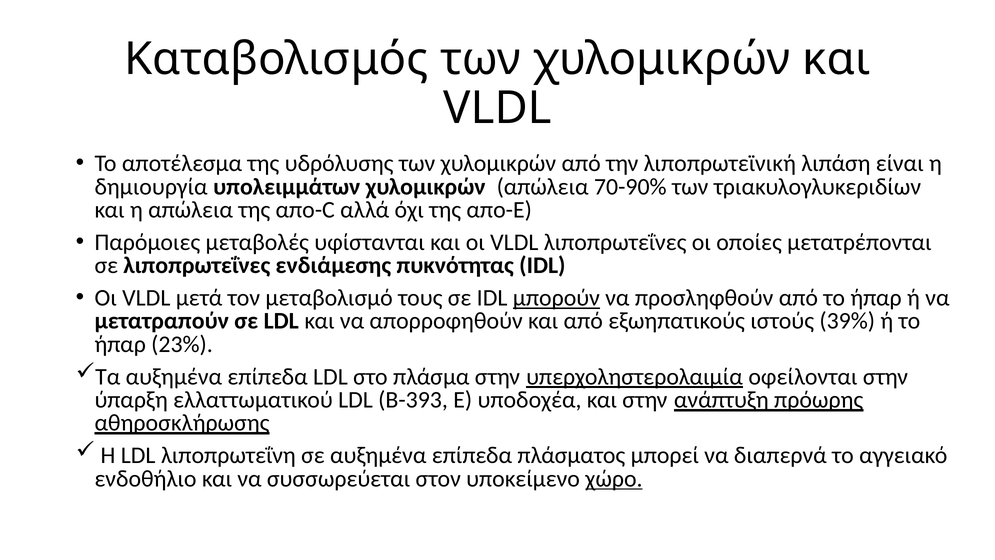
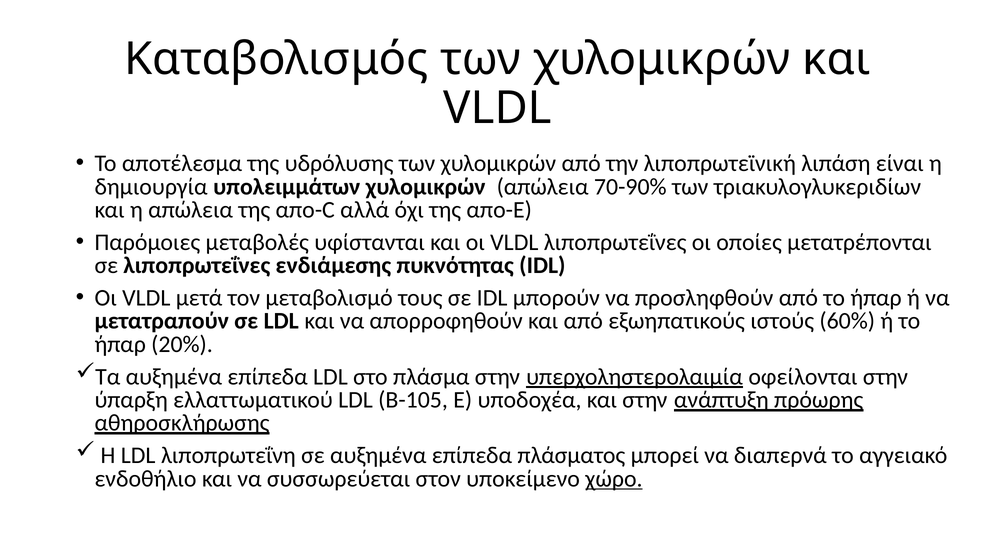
μπορούν underline: present -> none
39%: 39% -> 60%
23%: 23% -> 20%
B-393: B-393 -> B-105
